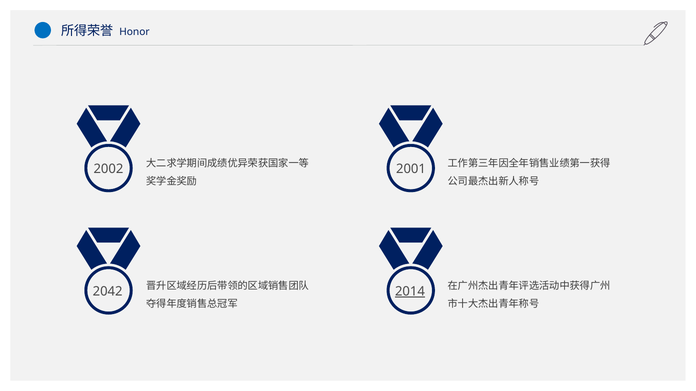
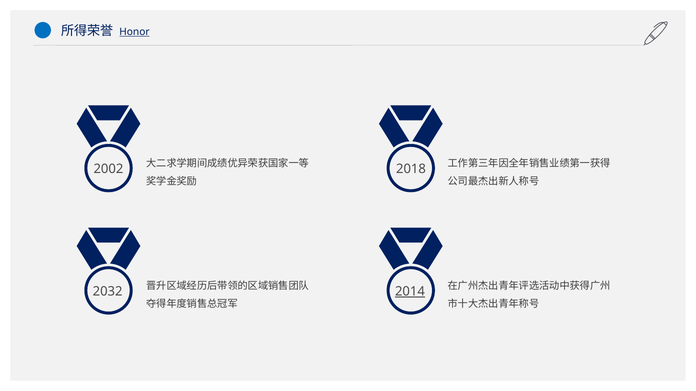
Honor underline: none -> present
2001: 2001 -> 2018
2042: 2042 -> 2032
